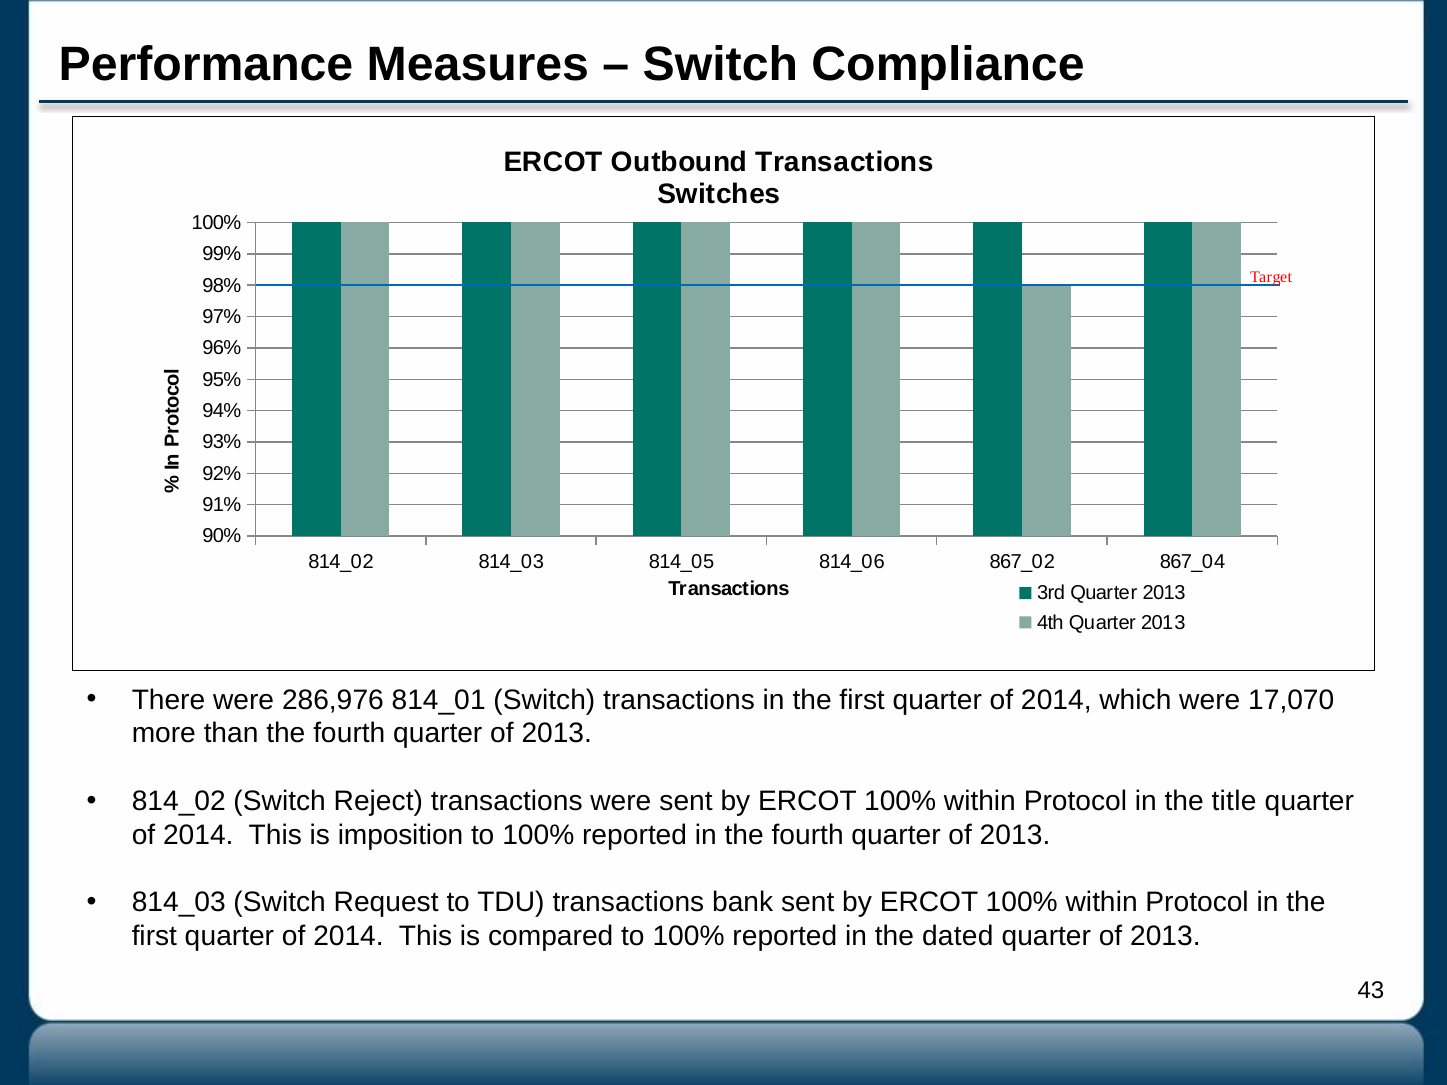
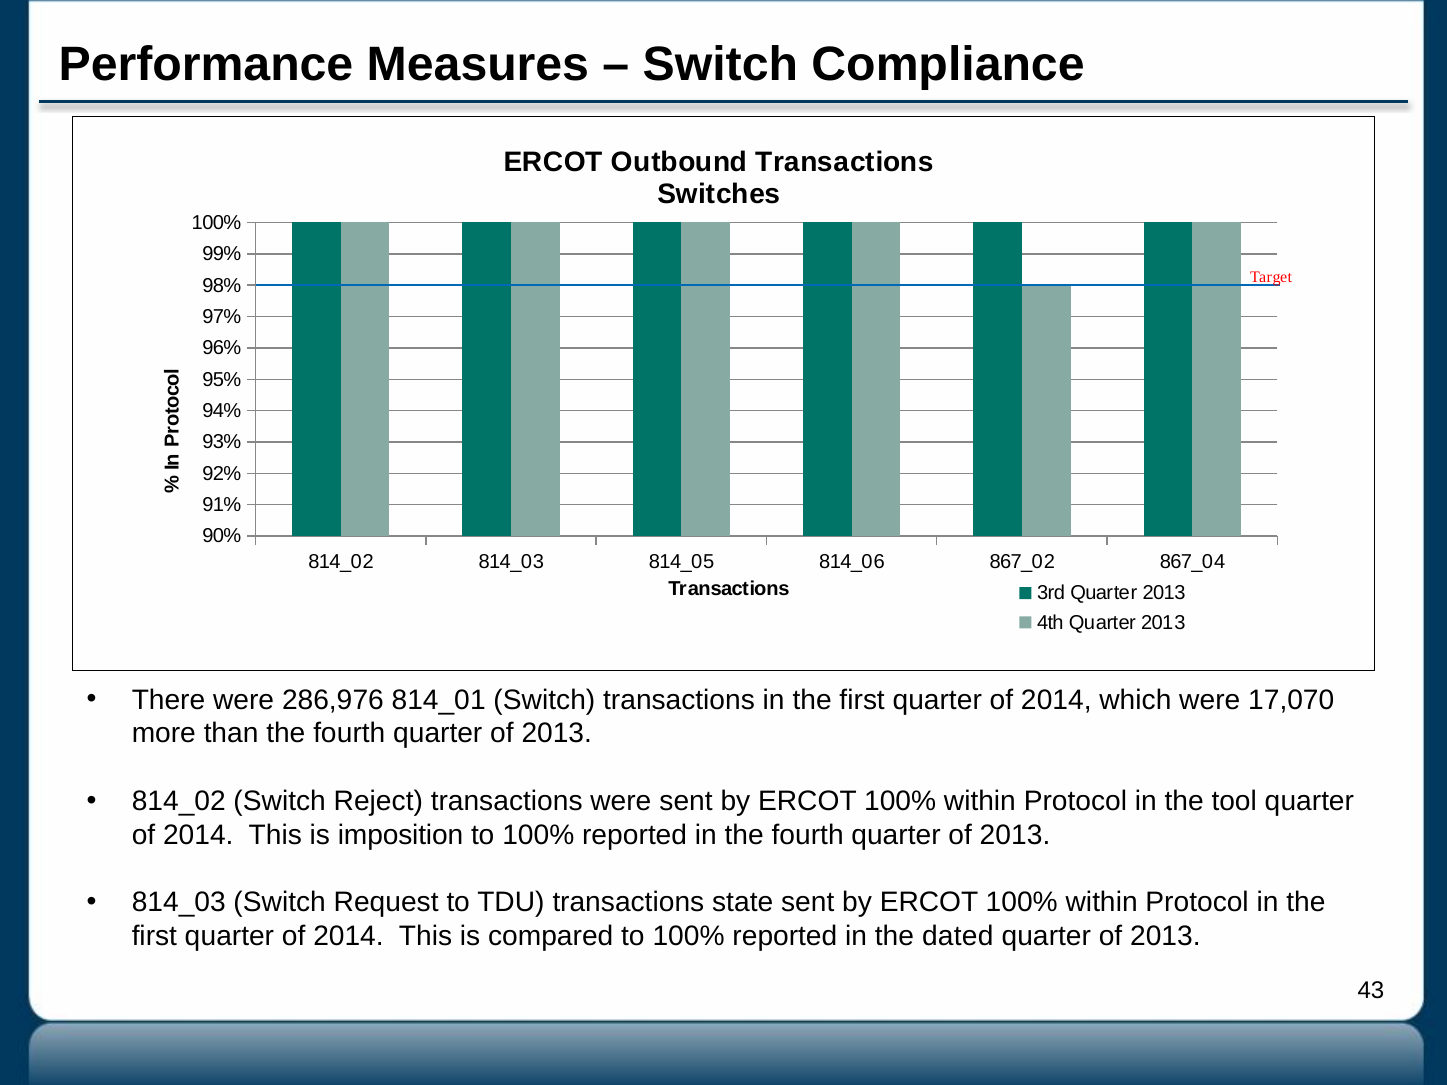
title: title -> tool
bank: bank -> state
